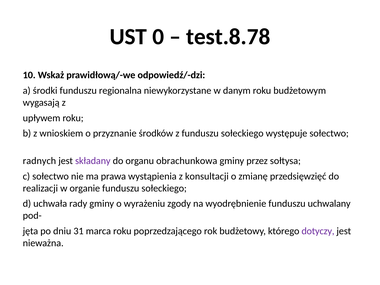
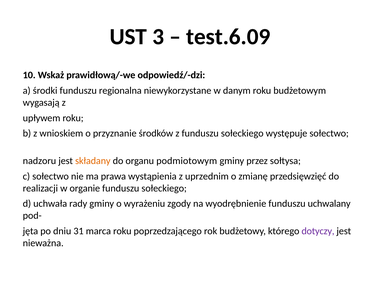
0: 0 -> 3
test.8.78: test.8.78 -> test.6.09
radnych: radnych -> nadzoru
składany colour: purple -> orange
obrachunkowa: obrachunkowa -> podmiotowym
konsultacji: konsultacji -> uprzednim
